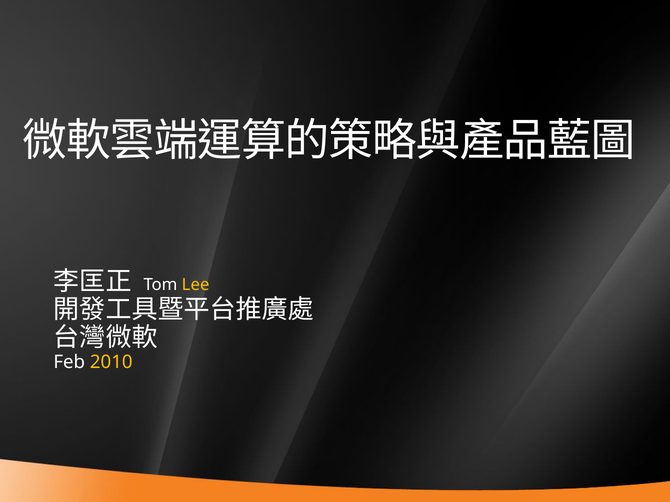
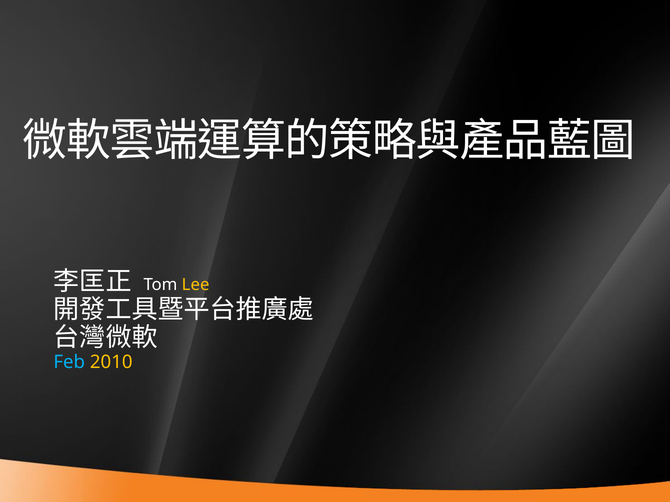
Feb colour: white -> light blue
